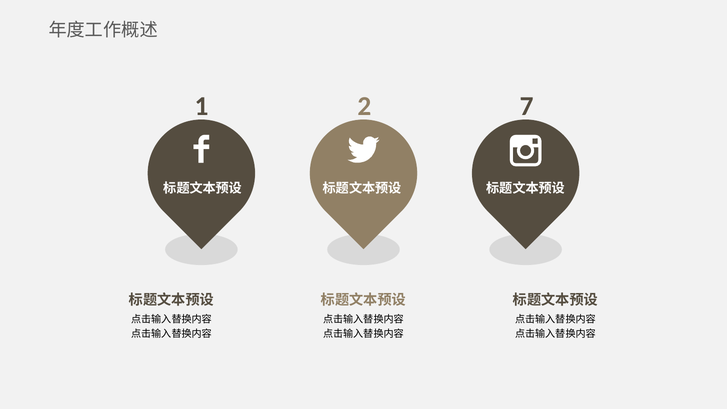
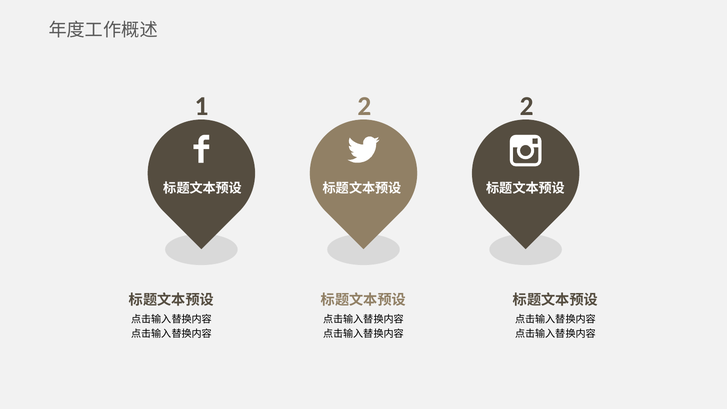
2 7: 7 -> 2
